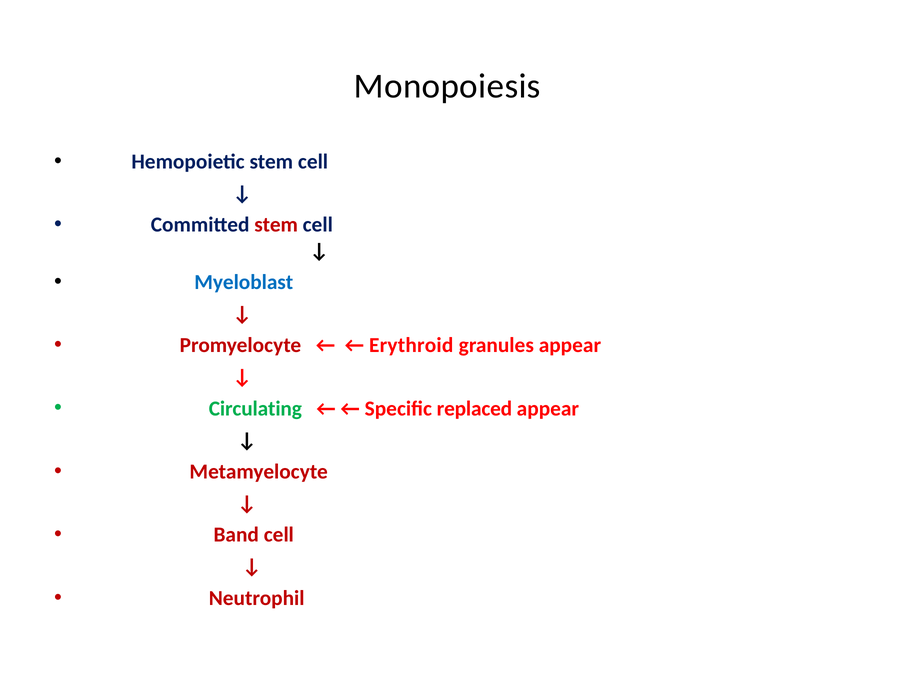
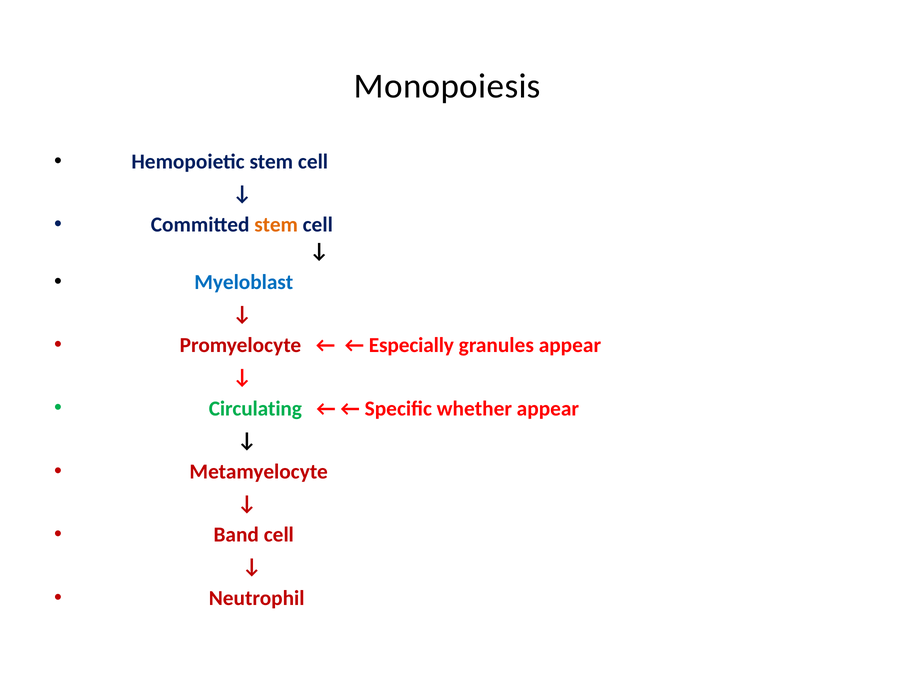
stem at (276, 225) colour: red -> orange
Erythroid: Erythroid -> Especially
replaced: replaced -> whether
